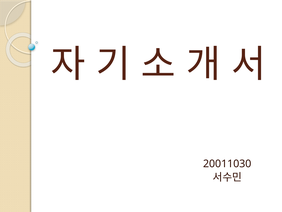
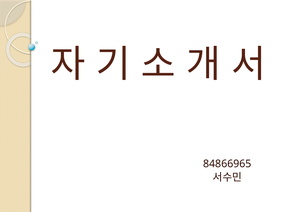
20011030: 20011030 -> 84866965
